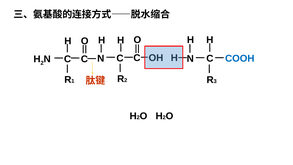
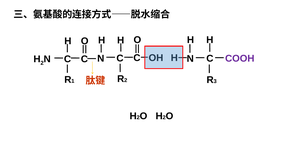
COOH colour: blue -> purple
